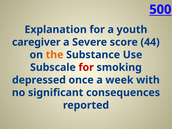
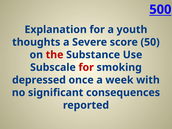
caregiver: caregiver -> thoughts
44: 44 -> 50
the colour: orange -> red
